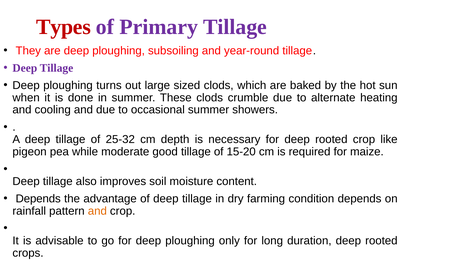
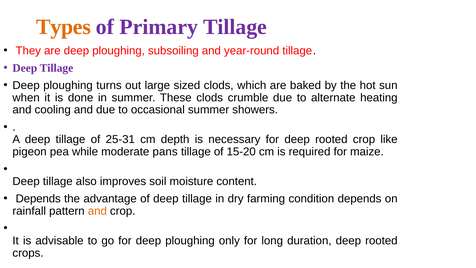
Types colour: red -> orange
25-32: 25-32 -> 25-31
good: good -> pans
